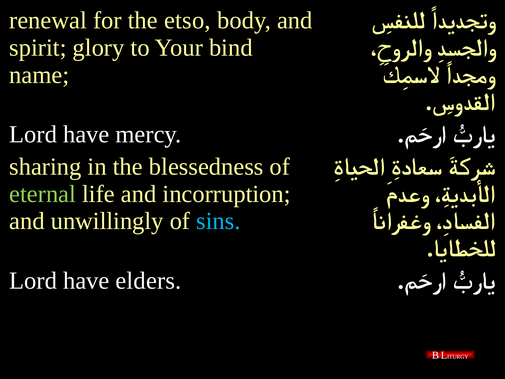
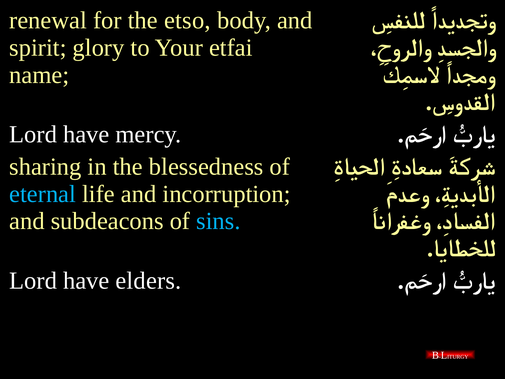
bind: bind -> etfai
eternal colour: light green -> light blue
unwillingly: unwillingly -> subdeacons
